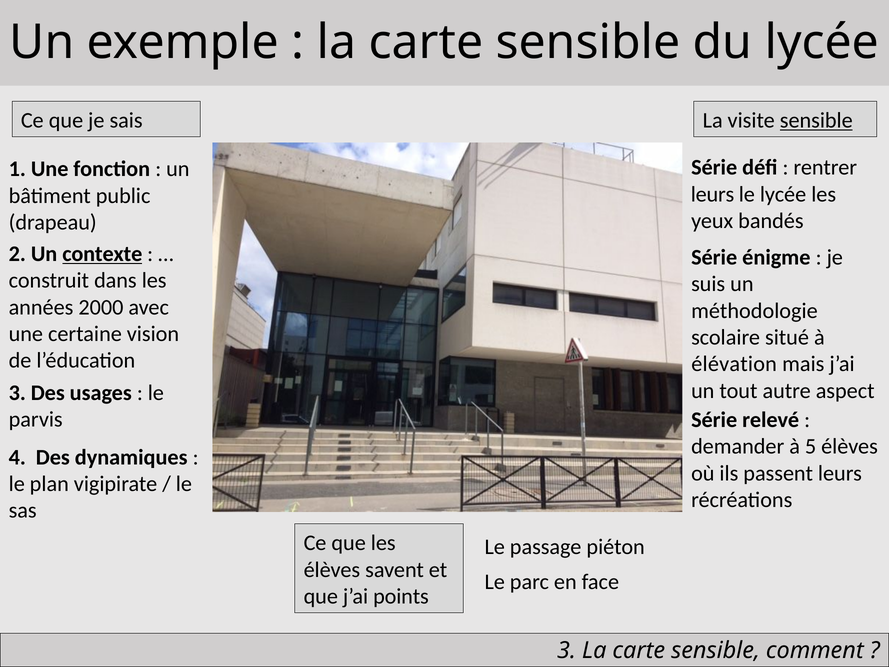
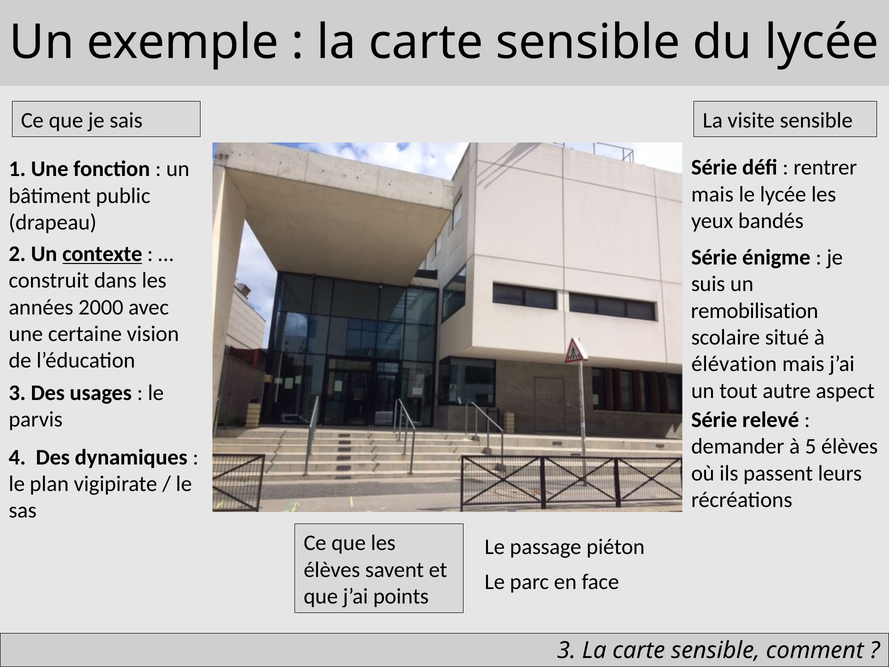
sensible at (816, 120) underline: present -> none
leurs at (713, 194): leurs -> mais
méthodologie: méthodologie -> remobilisation
